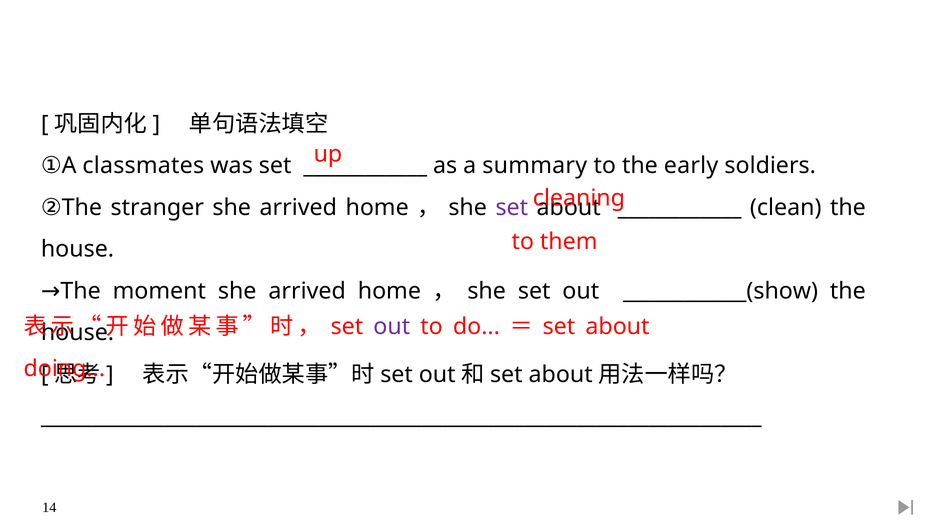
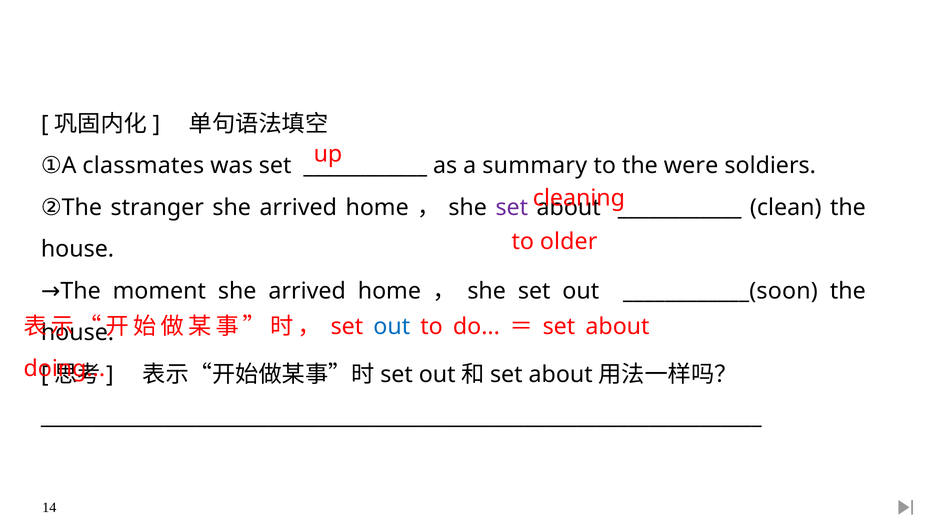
early: early -> were
them: them -> older
____________(show: ____________(show -> ____________(soon
out at (392, 327) colour: purple -> blue
